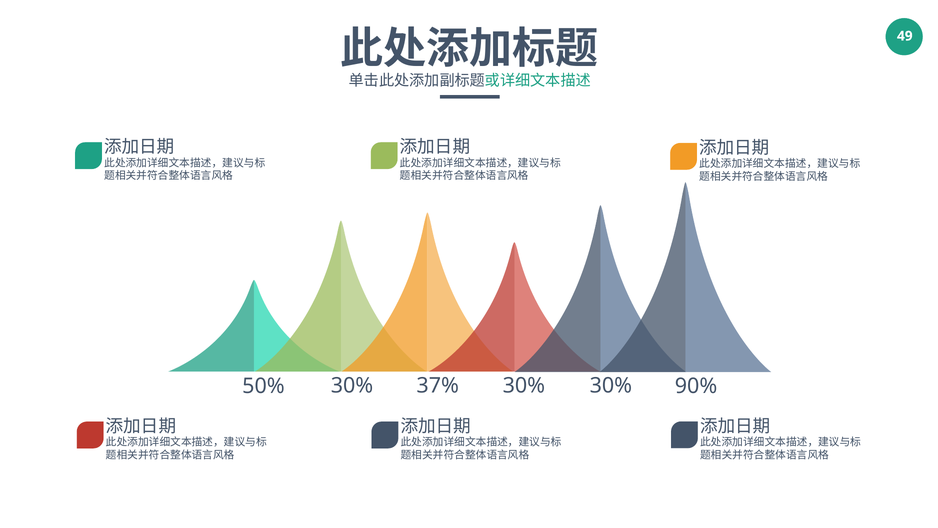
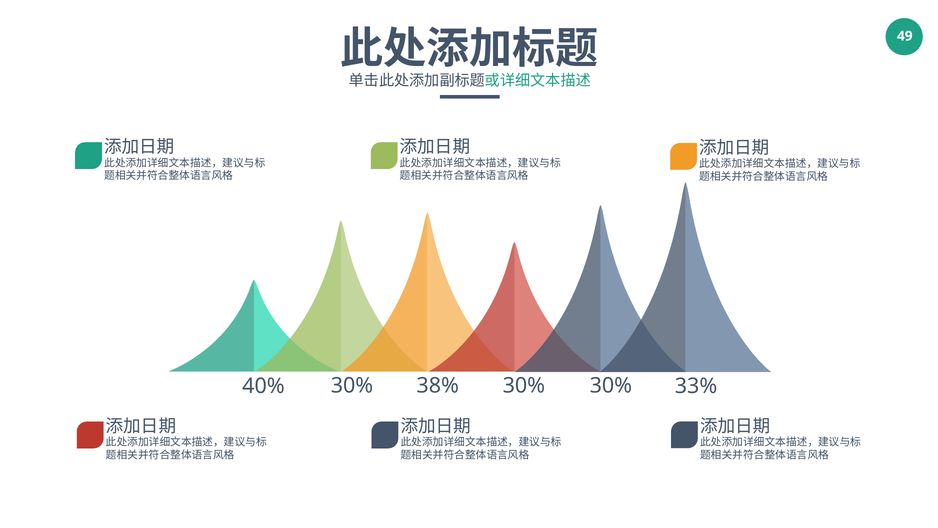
50%: 50% -> 40%
37%: 37% -> 38%
90%: 90% -> 33%
